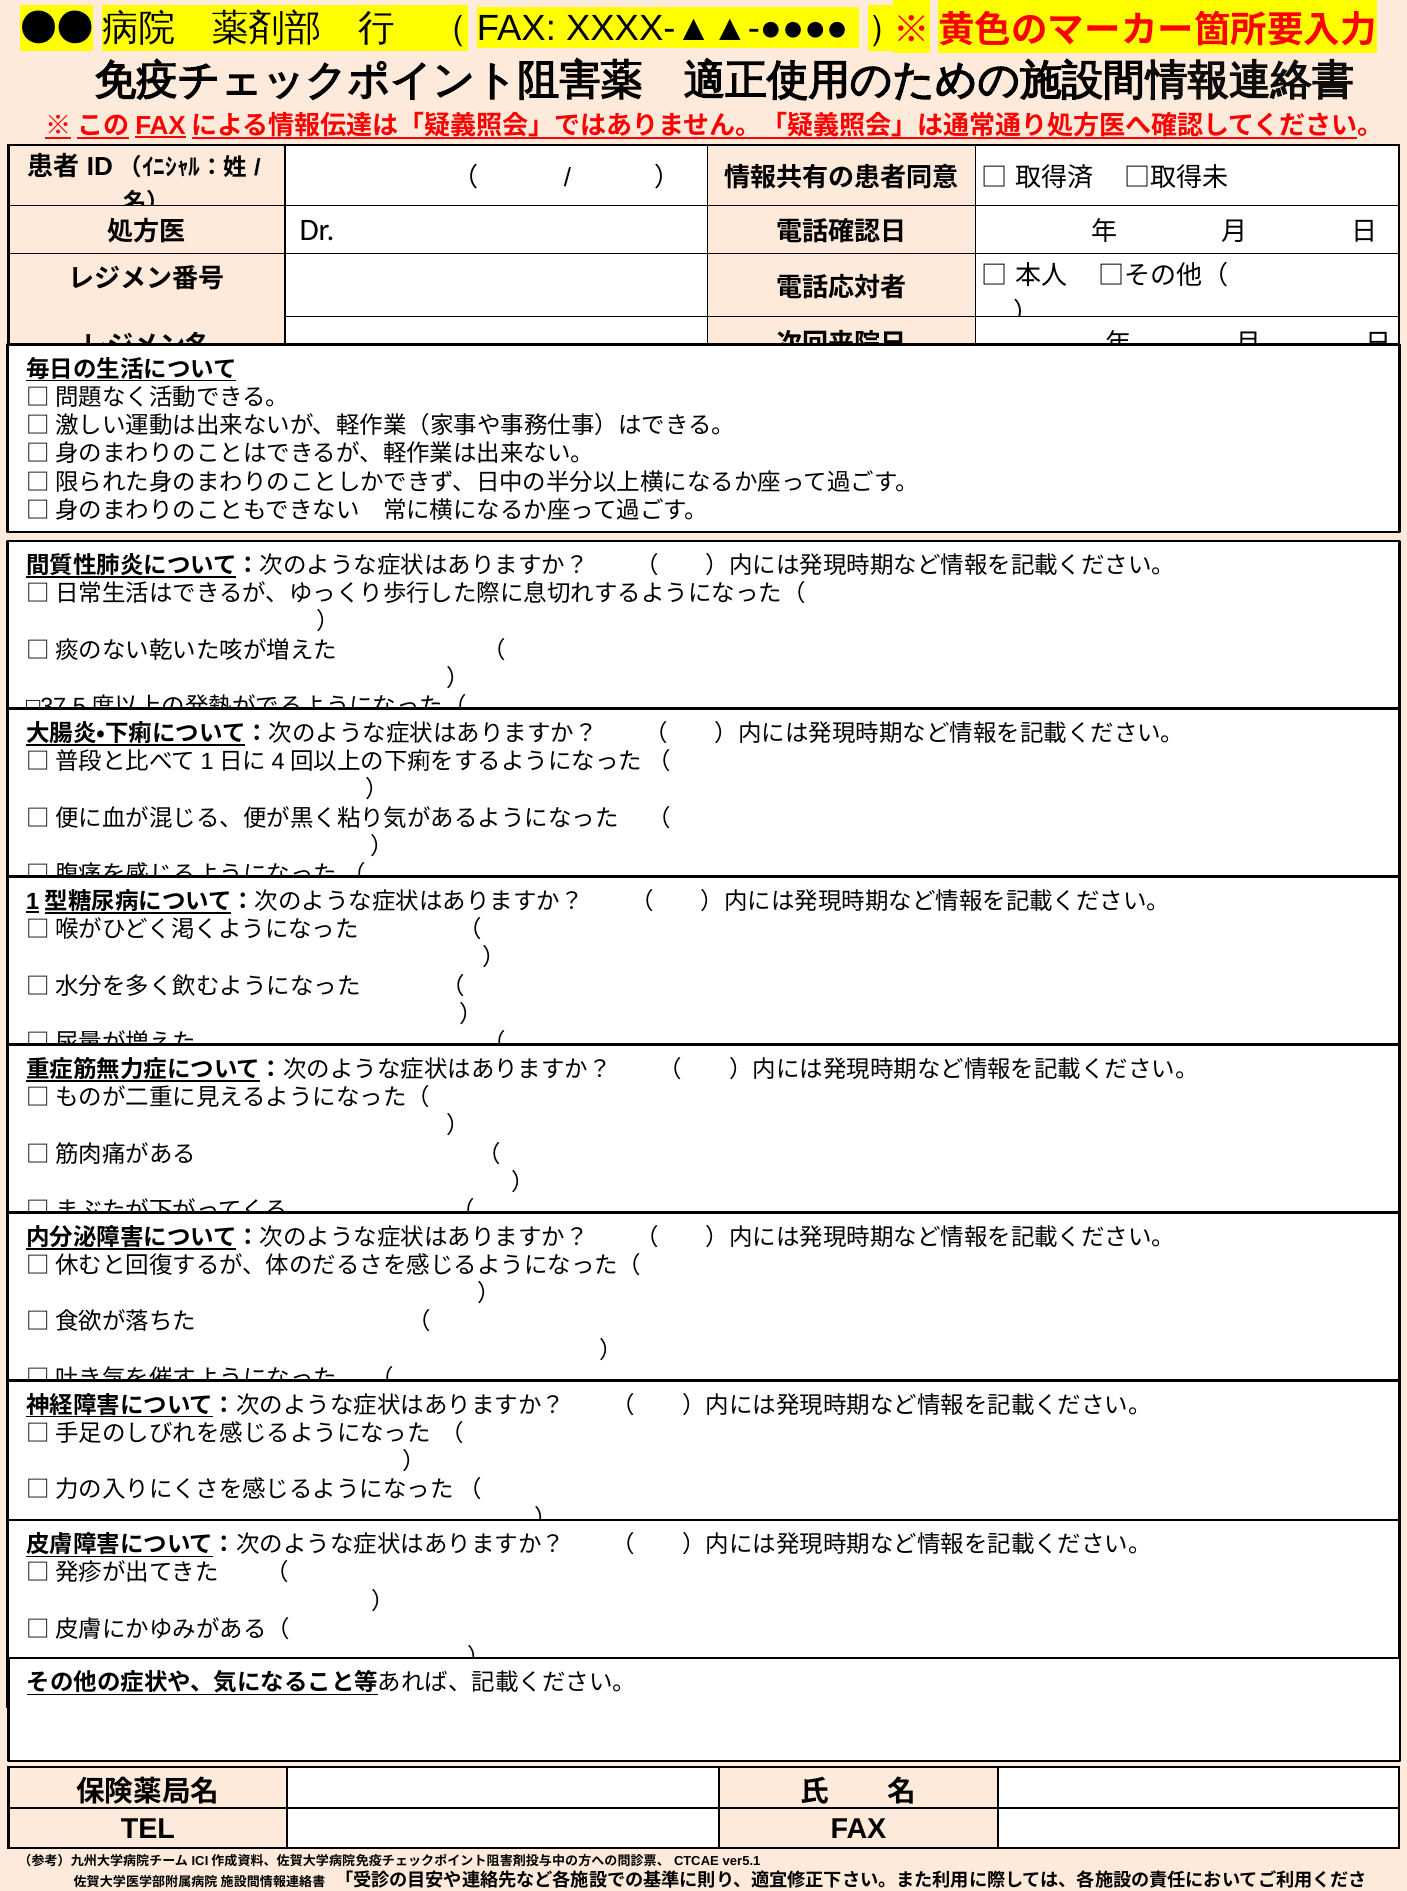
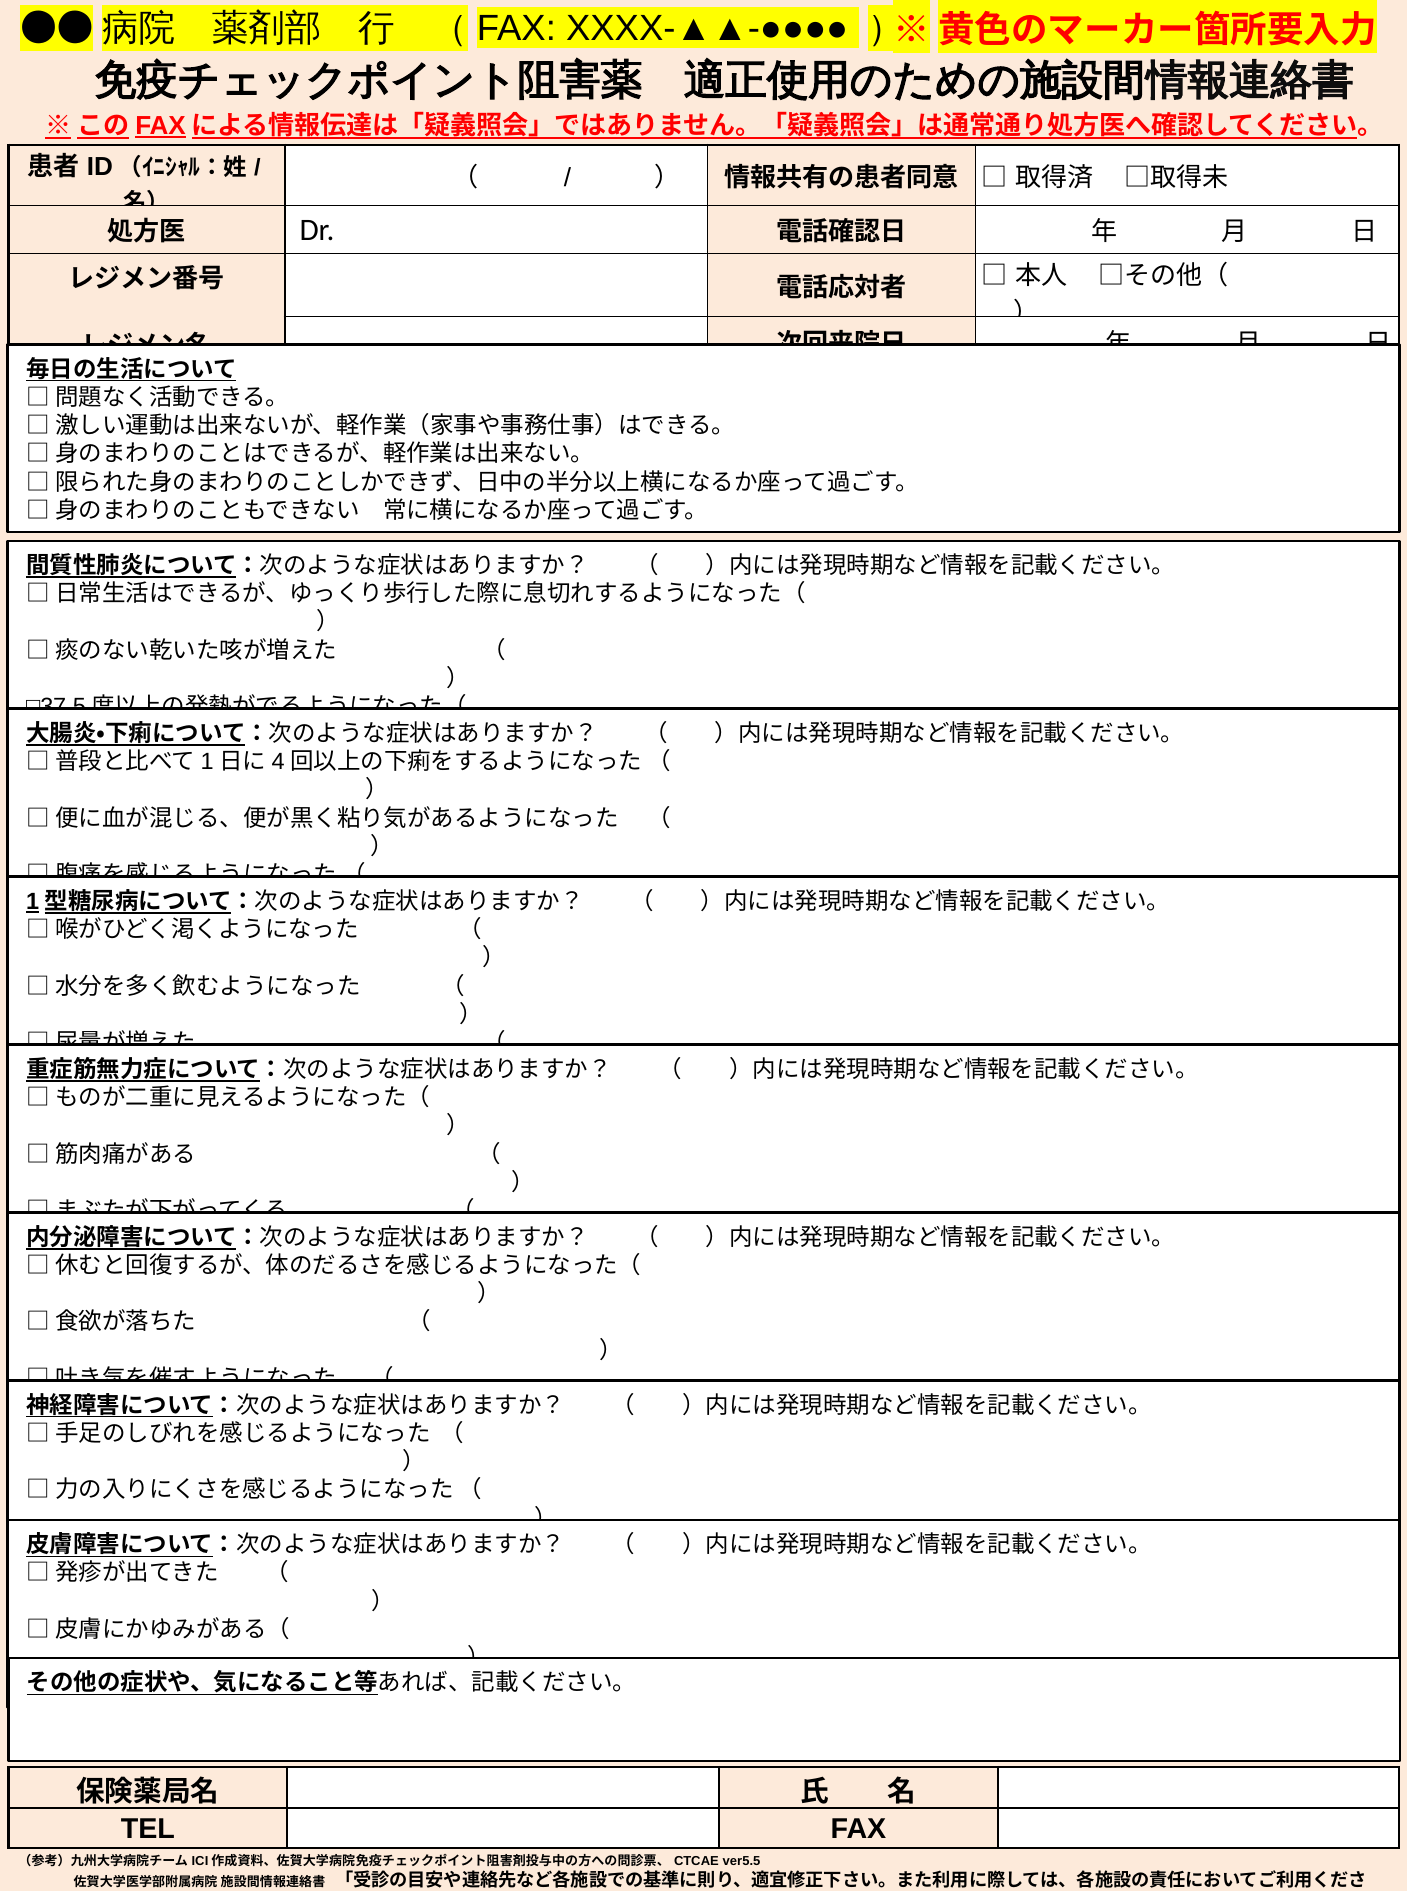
ver5.1: ver5.1 -> ver5.5
